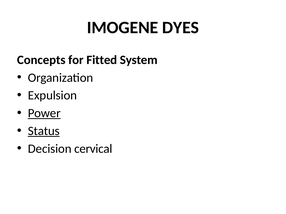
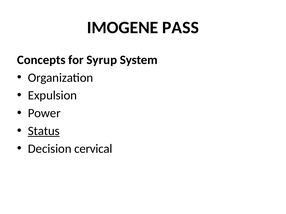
DYES: DYES -> PASS
Fitted: Fitted -> Syrup
Power underline: present -> none
